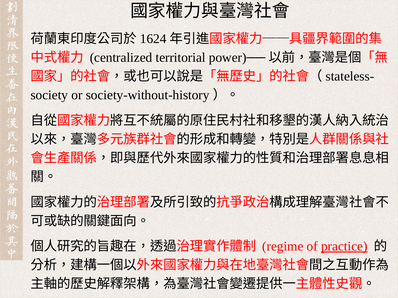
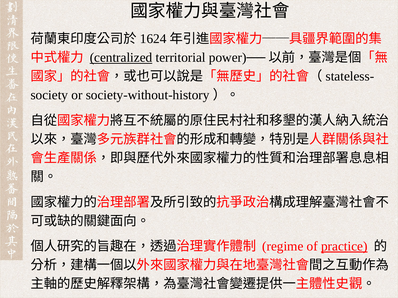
centralized underline: none -> present
